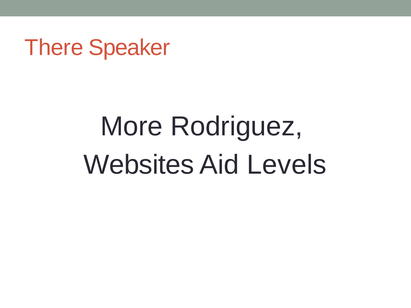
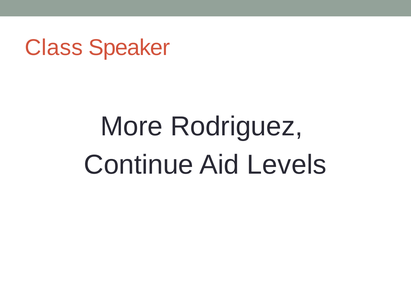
There: There -> Class
Websites: Websites -> Continue
